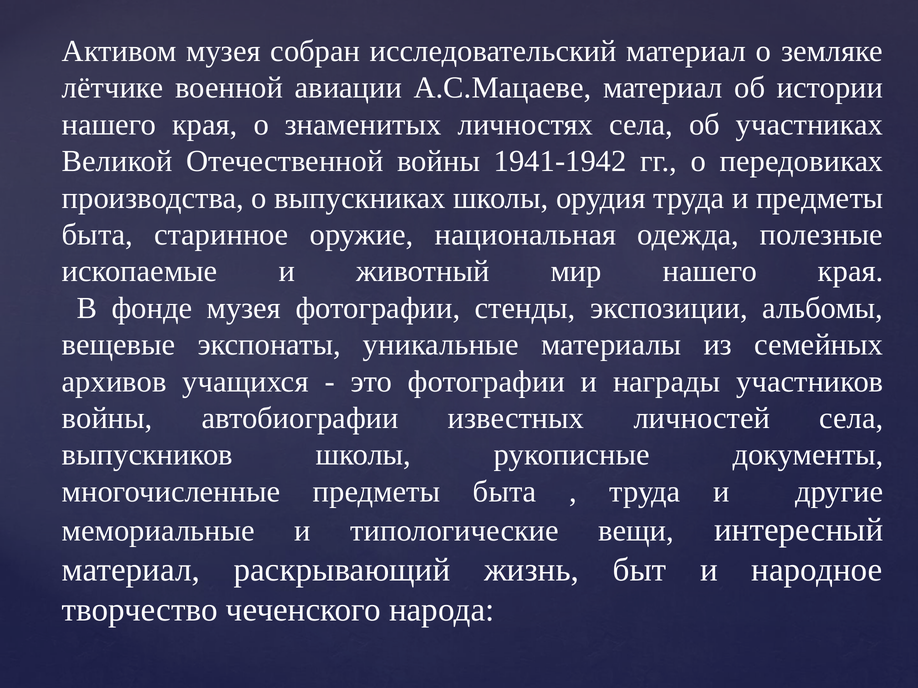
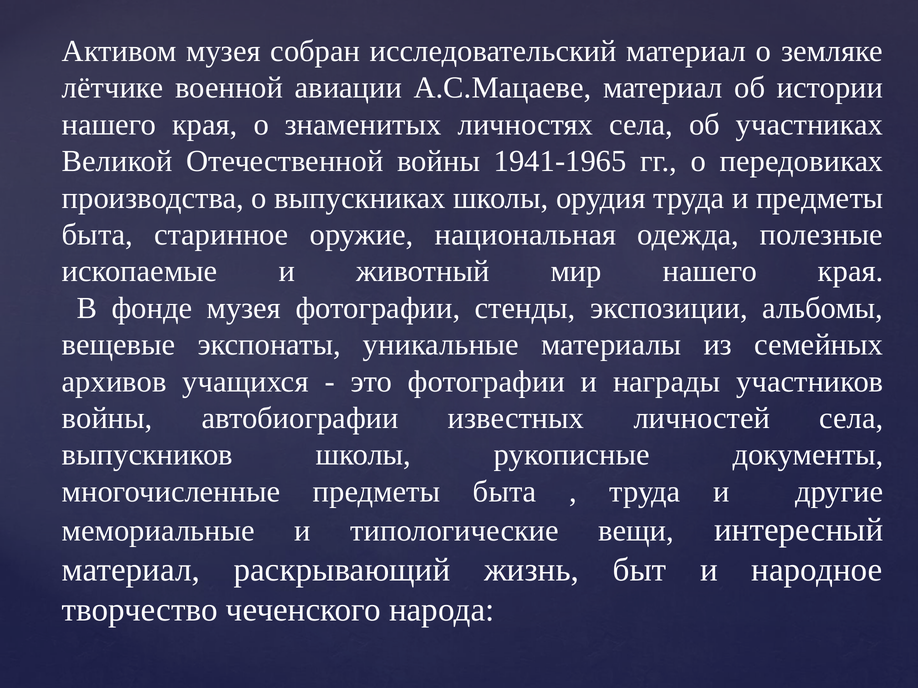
1941-1942: 1941-1942 -> 1941-1965
